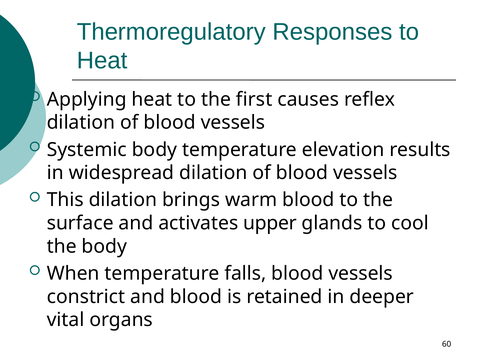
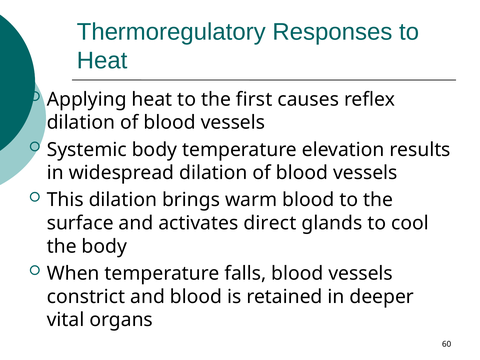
upper: upper -> direct
